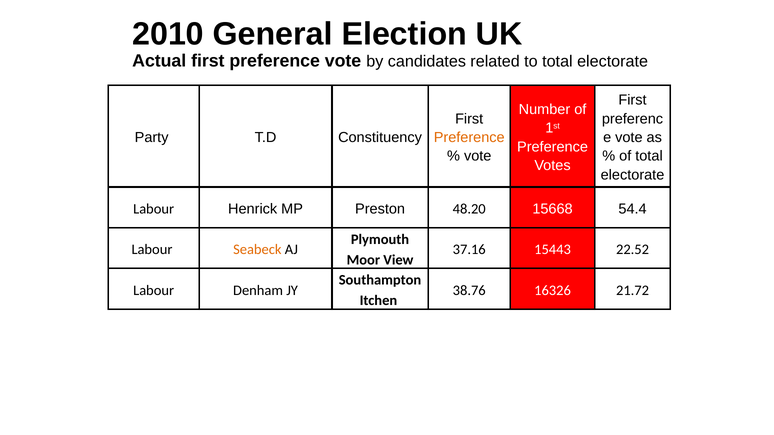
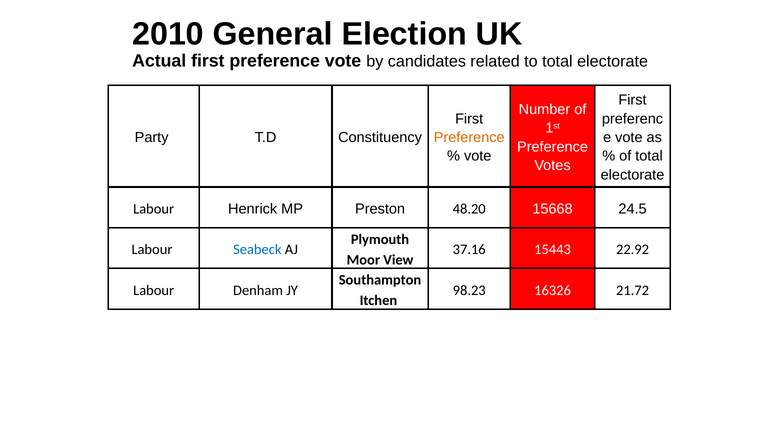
54.4: 54.4 -> 24.5
Seabeck colour: orange -> blue
22.52: 22.52 -> 22.92
38.76: 38.76 -> 98.23
